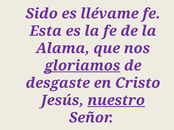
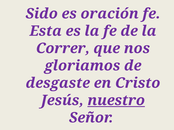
llévame: llévame -> oración
Alama: Alama -> Correr
gloriamos underline: present -> none
